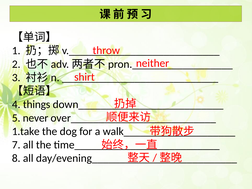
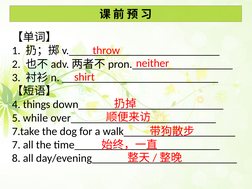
never: never -> while
1.take: 1.take -> 7.take
